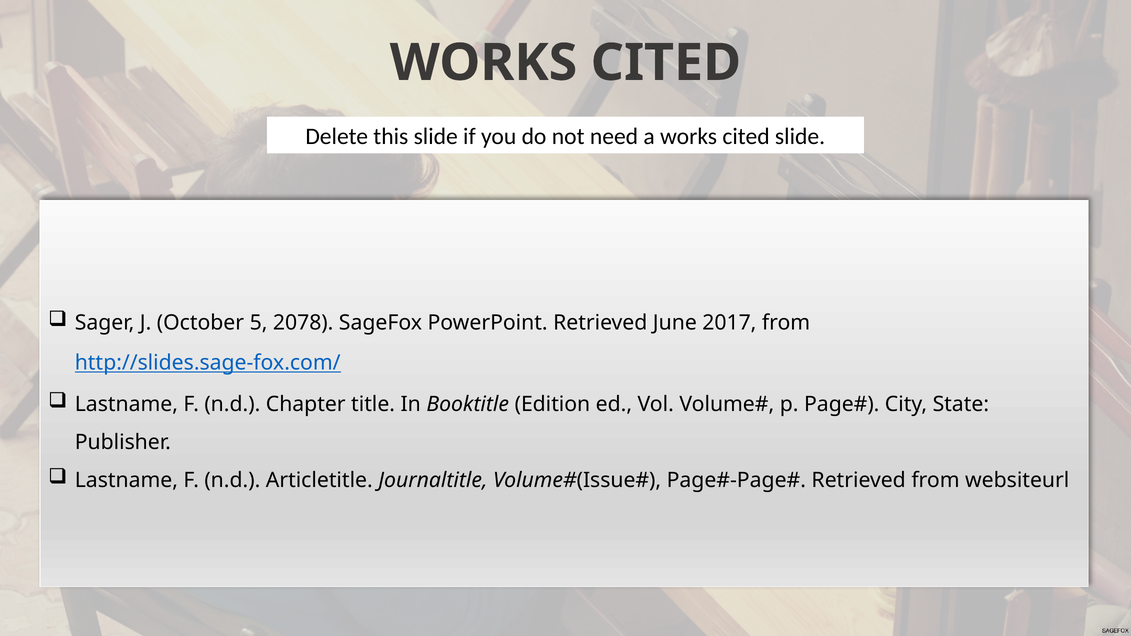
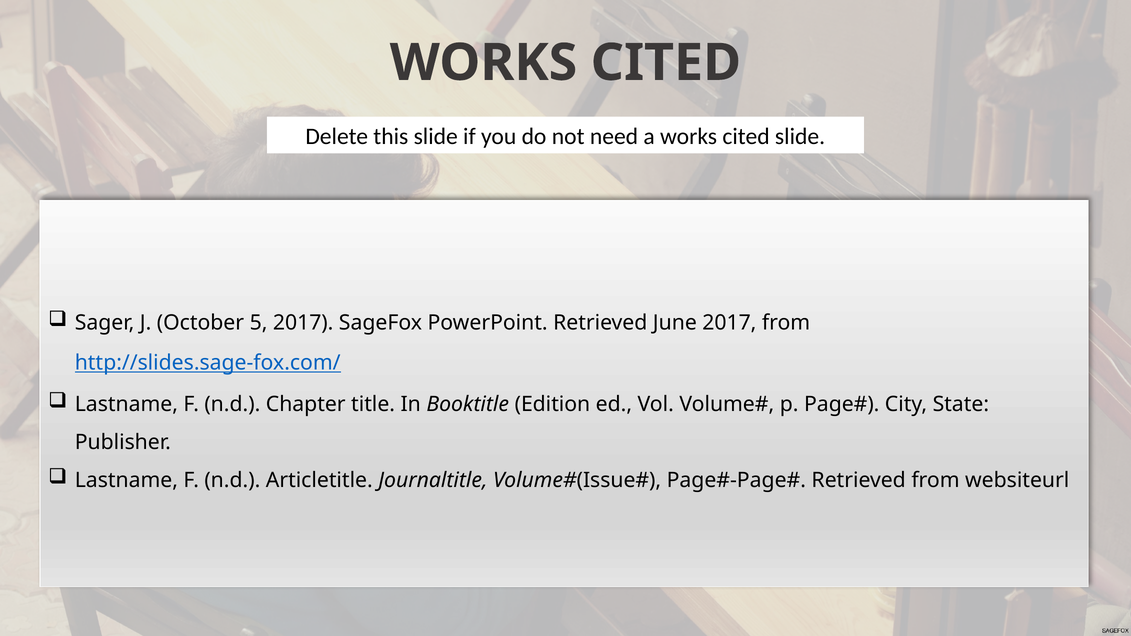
5 2078: 2078 -> 2017
